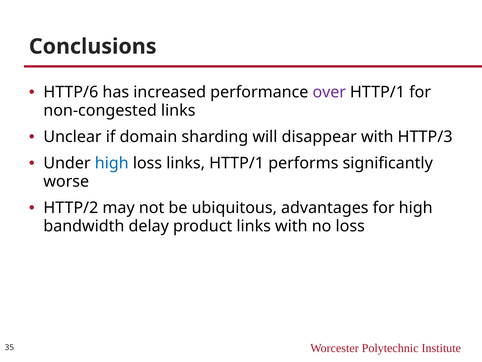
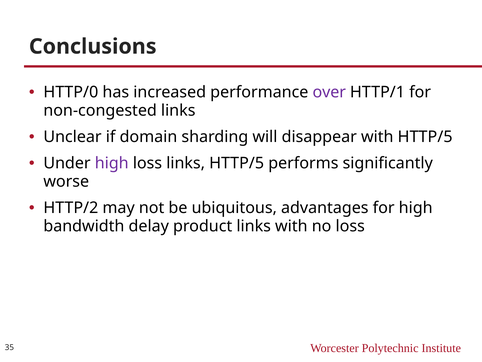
HTTP/6: HTTP/6 -> HTTP/0
with HTTP/3: HTTP/3 -> HTTP/5
high at (112, 163) colour: blue -> purple
links HTTP/1: HTTP/1 -> HTTP/5
